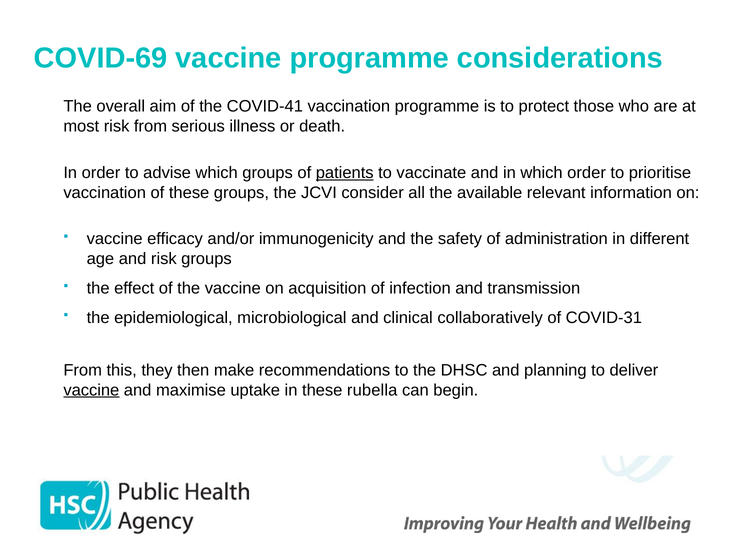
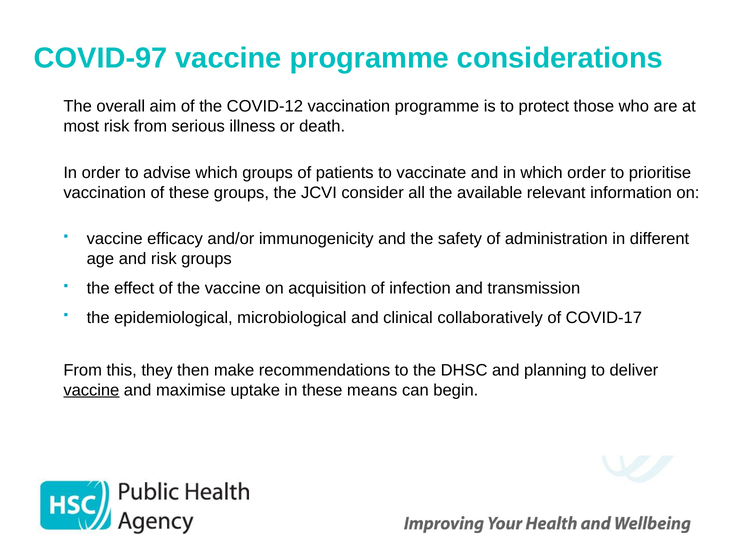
COVID-69: COVID-69 -> COVID-97
COVID-41: COVID-41 -> COVID-12
patients underline: present -> none
COVID-31: COVID-31 -> COVID-17
rubella: rubella -> means
